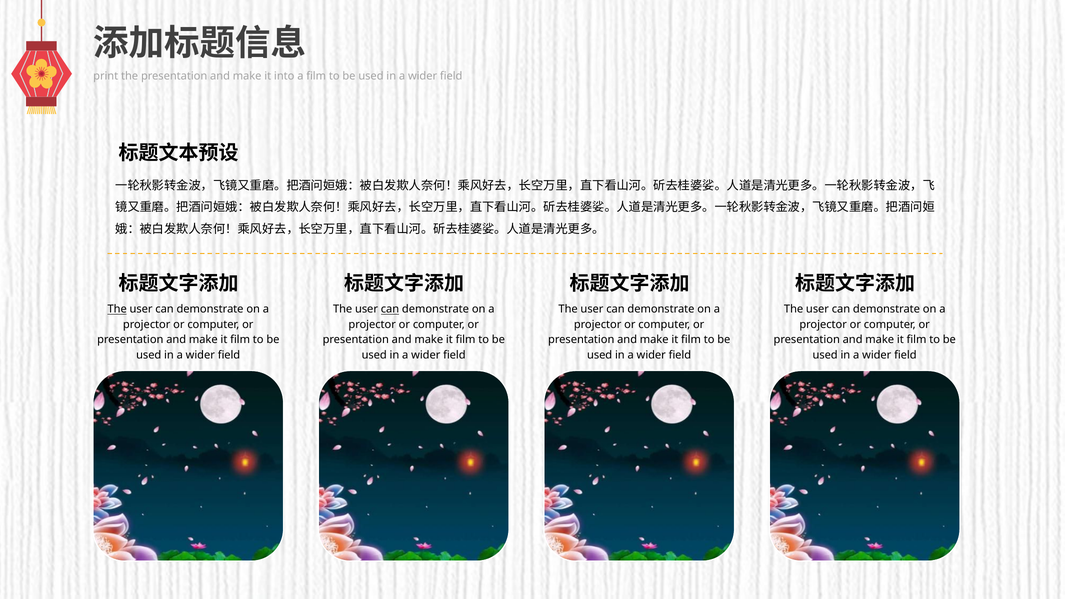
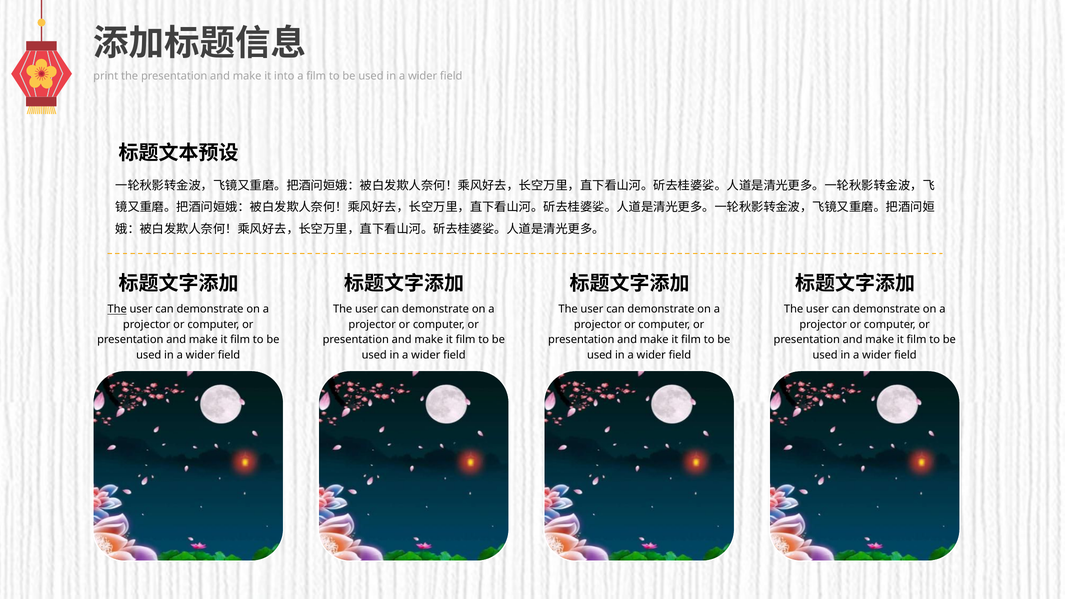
can at (390, 309) underline: present -> none
